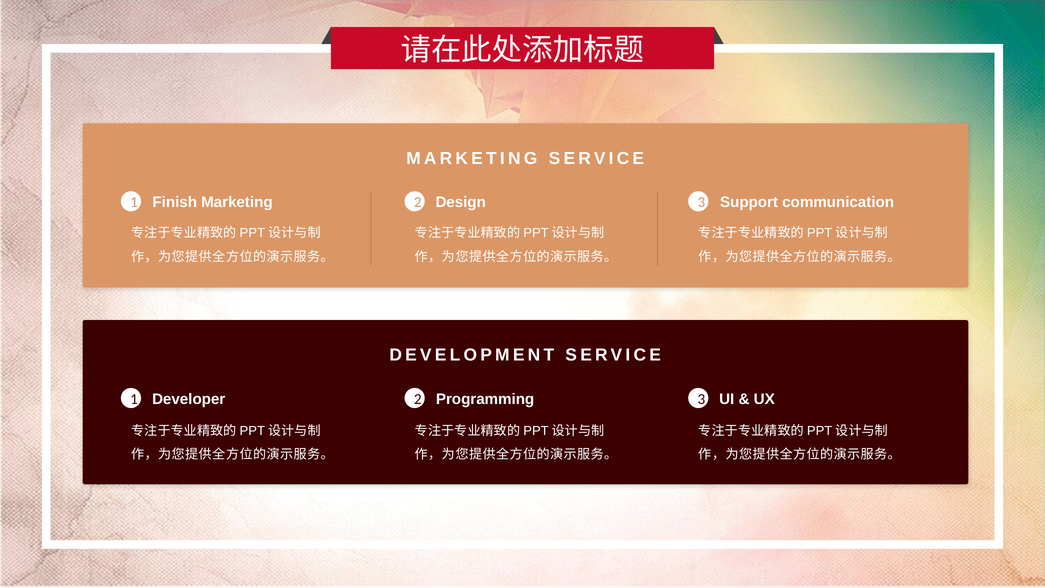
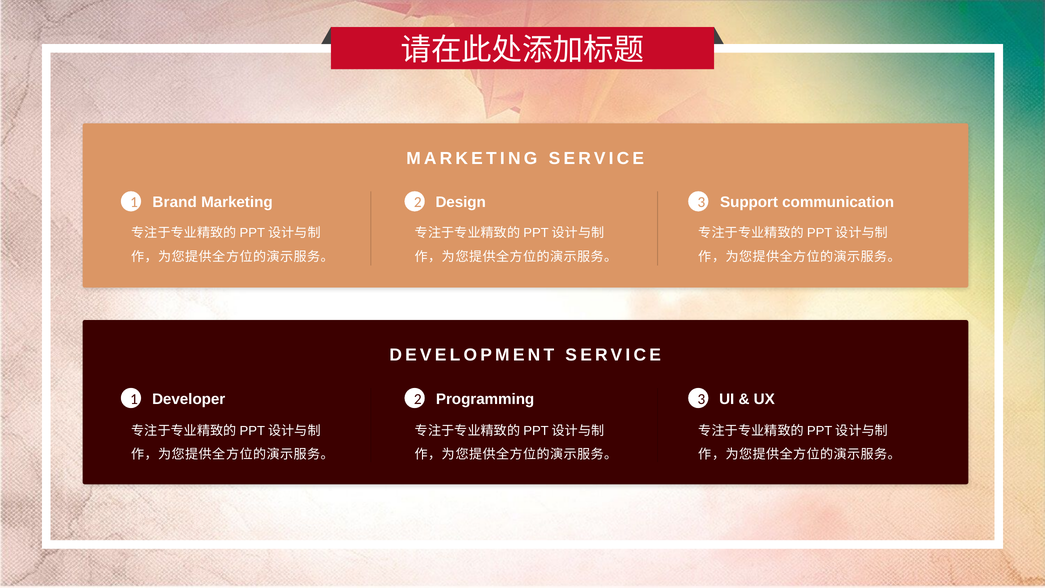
Finish: Finish -> Brand
